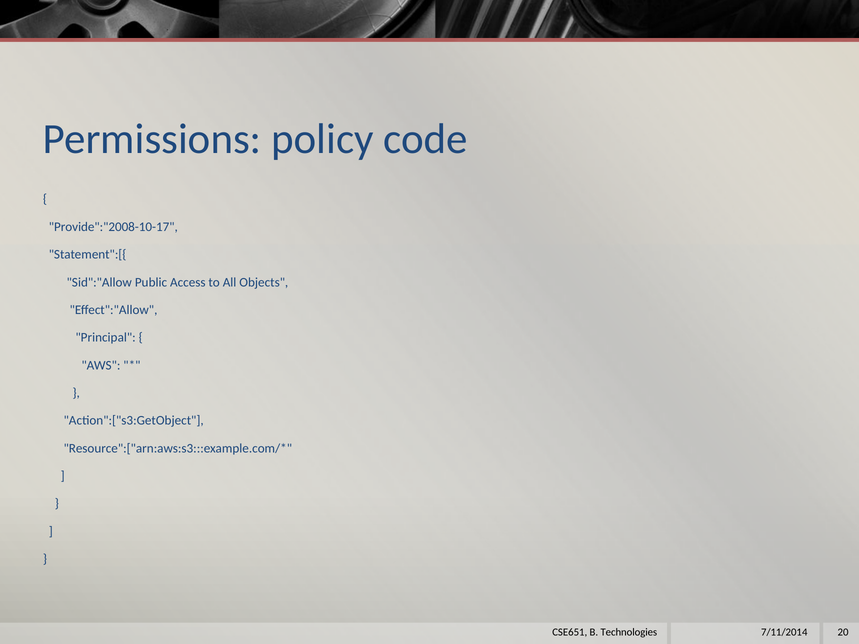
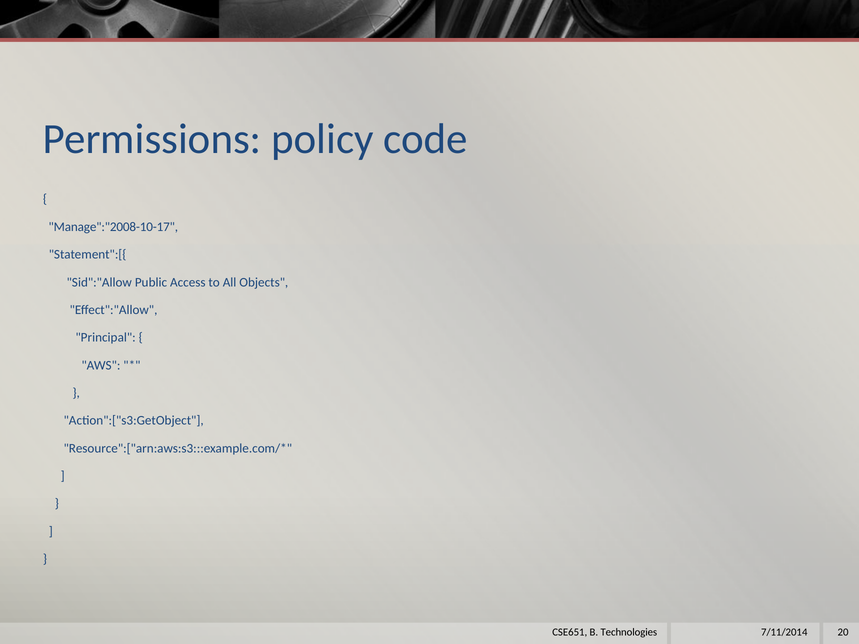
Provide":"2008-10-17: Provide":"2008-10-17 -> Manage":"2008-10-17
